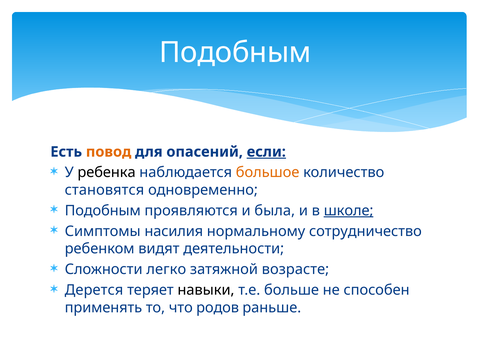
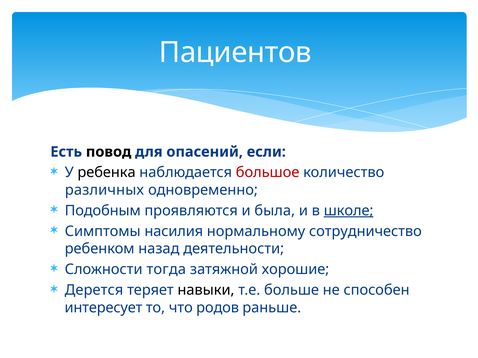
Подобным at (235, 52): Подобным -> Пациентов
повод colour: orange -> black
если underline: present -> none
большое colour: orange -> red
становятся: становятся -> различных
видят: видят -> назад
легко: легко -> тогда
возрасте: возрасте -> хорошие
применять: применять -> интересует
